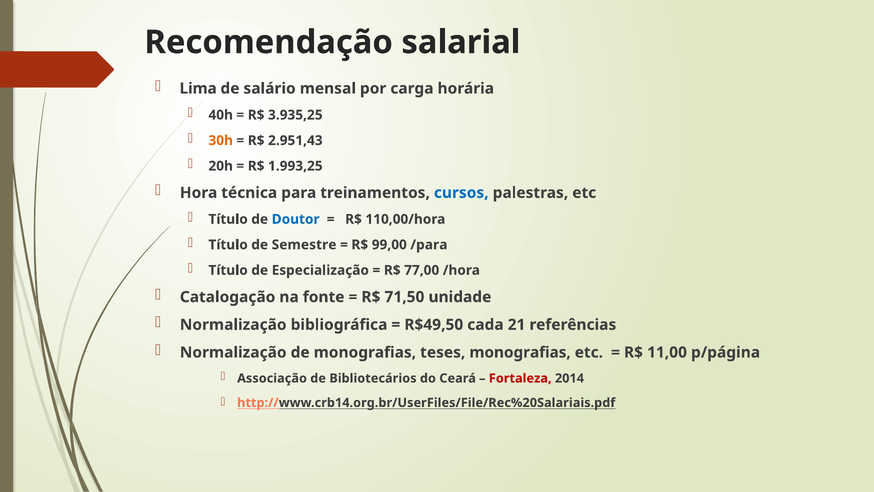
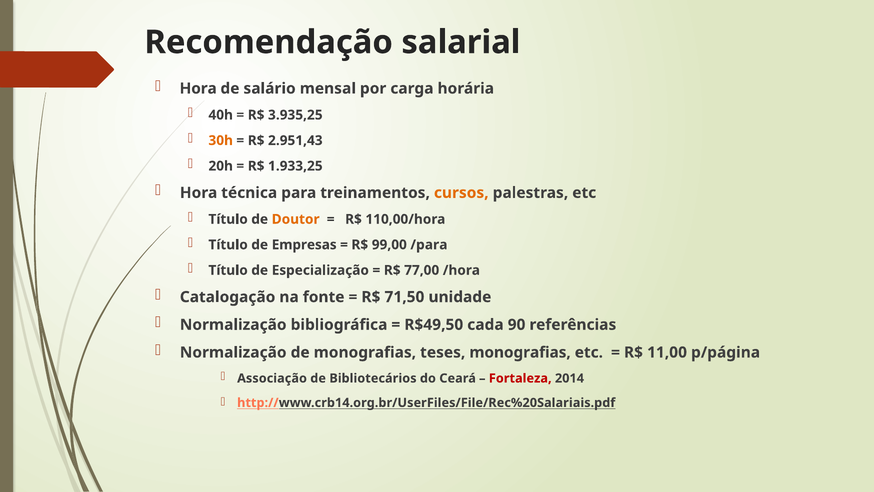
Lima at (198, 88): Lima -> Hora
1.993,25: 1.993,25 -> 1.933,25
cursos colour: blue -> orange
Doutor colour: blue -> orange
Semestre: Semestre -> Empresas
21: 21 -> 90
